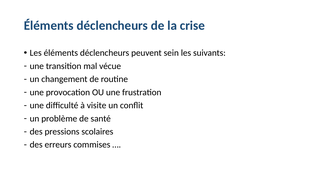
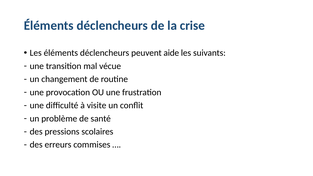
sein: sein -> aide
